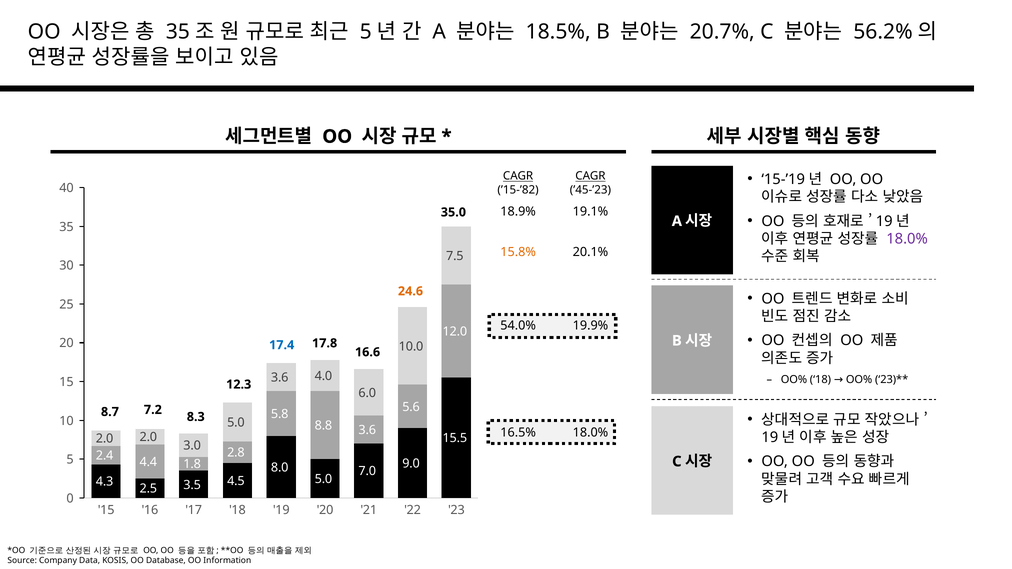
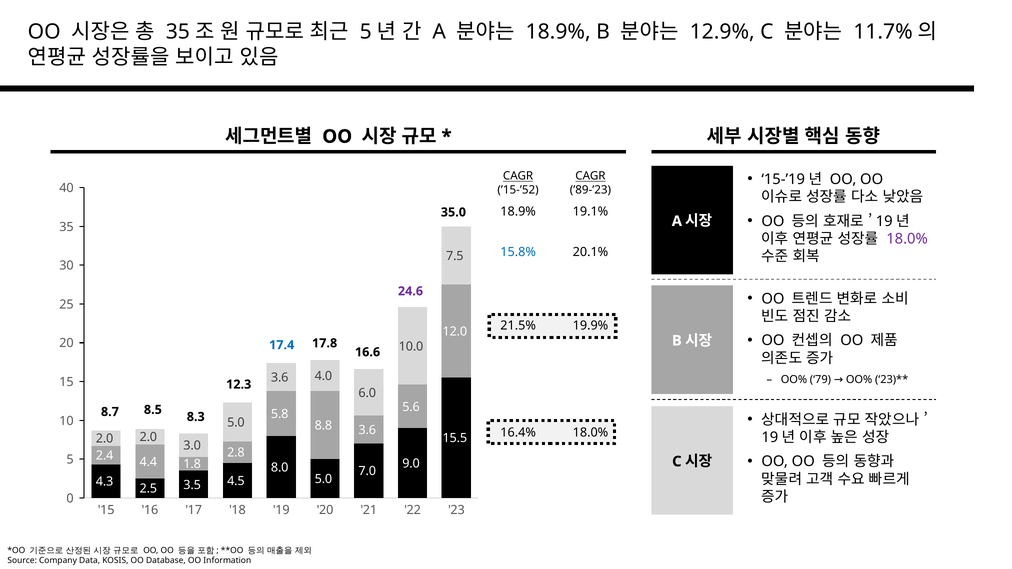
18.5% at (558, 32): 18.5% -> 18.9%
20.7%: 20.7% -> 12.9%
56.2%: 56.2% -> 11.7%
’15-’82: ’15-’82 -> ’15-’52
’45-’23: ’45-’23 -> ’89-’23
15.8% colour: orange -> blue
24.6 colour: orange -> purple
54.0%: 54.0% -> 21.5%
OO% 18: 18 -> 79
7.2: 7.2 -> 8.5
16.5%: 16.5% -> 16.4%
